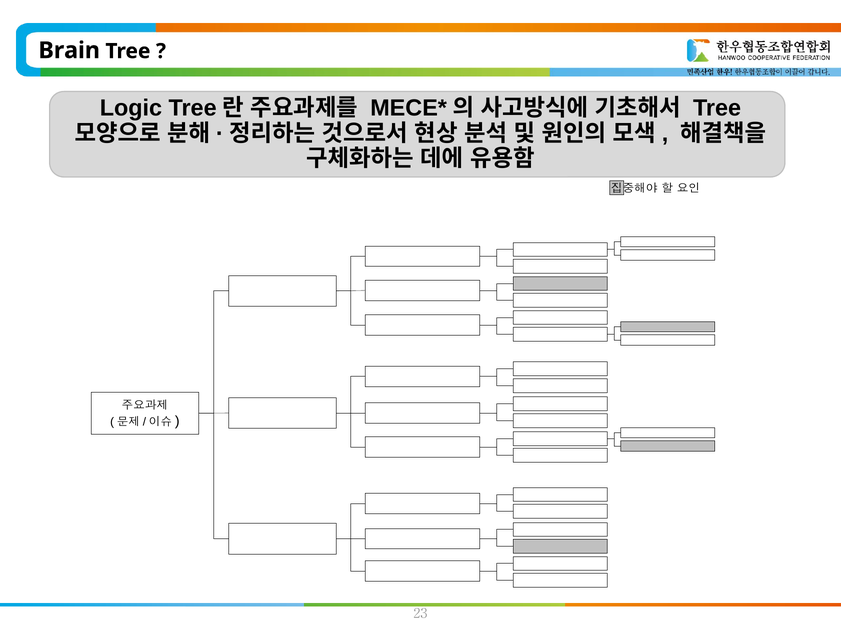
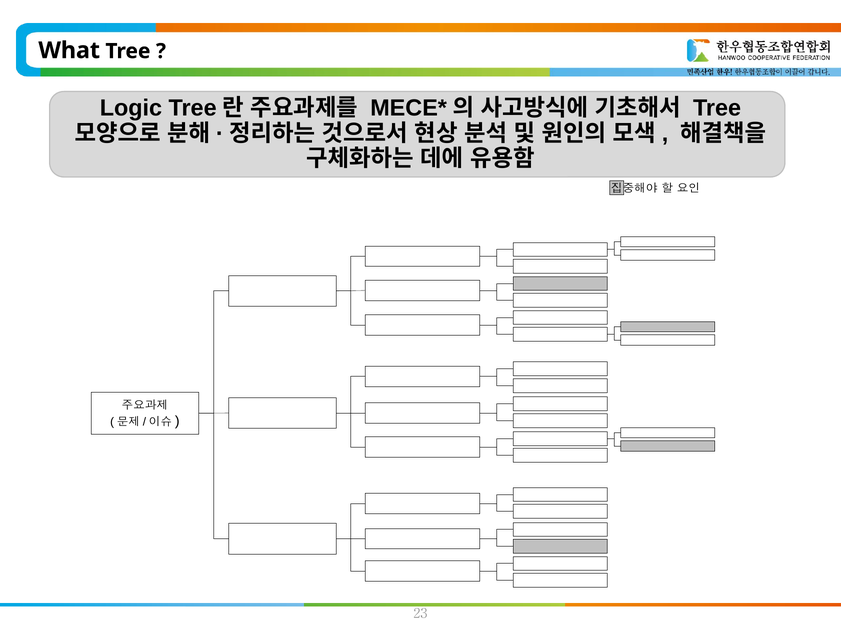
Brain: Brain -> What
